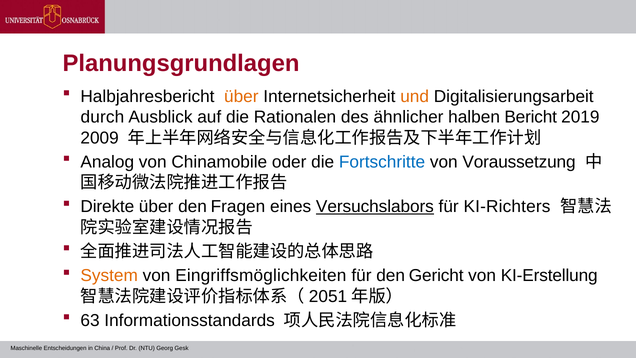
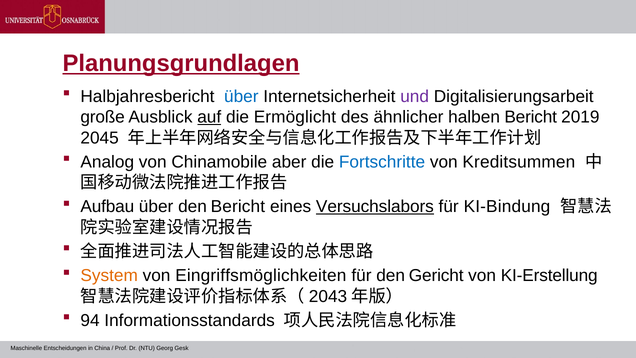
Planungsgrundlagen underline: none -> present
über at (241, 96) colour: orange -> blue
und colour: orange -> purple
durch: durch -> große
auf underline: none -> present
Rationalen: Rationalen -> Ermöglicht
2009: 2009 -> 2045
oder: oder -> aber
Voraussetzung: Voraussetzung -> Kreditsummen
Direkte: Direkte -> Aufbau
den Fragen: Fragen -> Bericht
KI-Richters: KI-Richters -> KI-Bindung
2051: 2051 -> 2043
63: 63 -> 94
